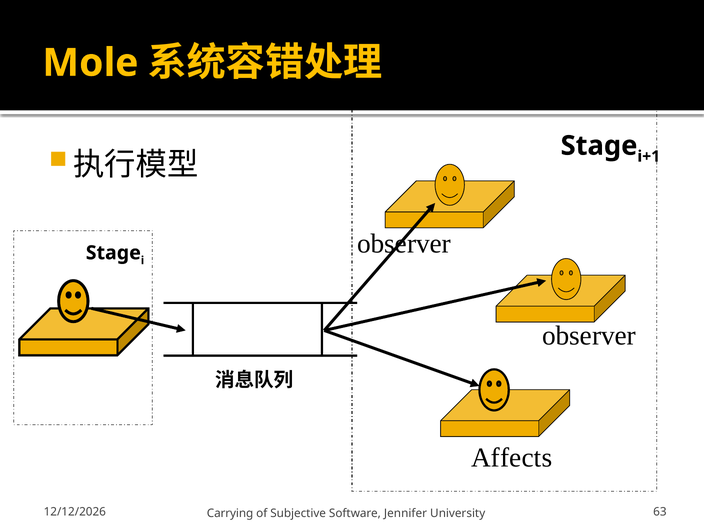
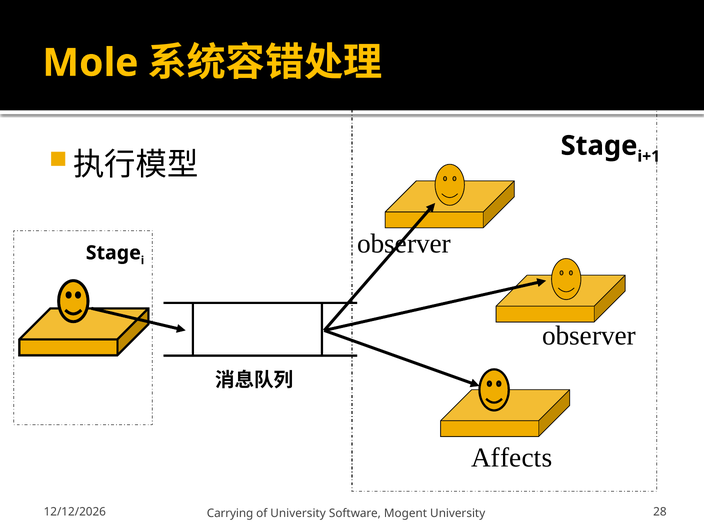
of Subjective: Subjective -> University
Jennifer: Jennifer -> Mogent
63: 63 -> 28
